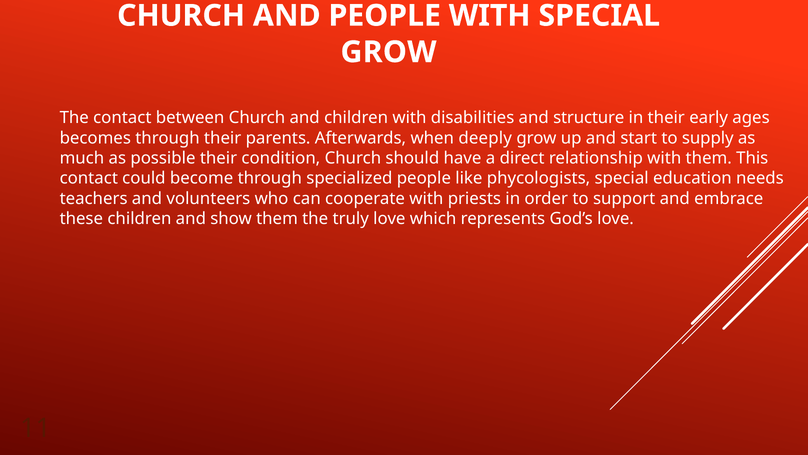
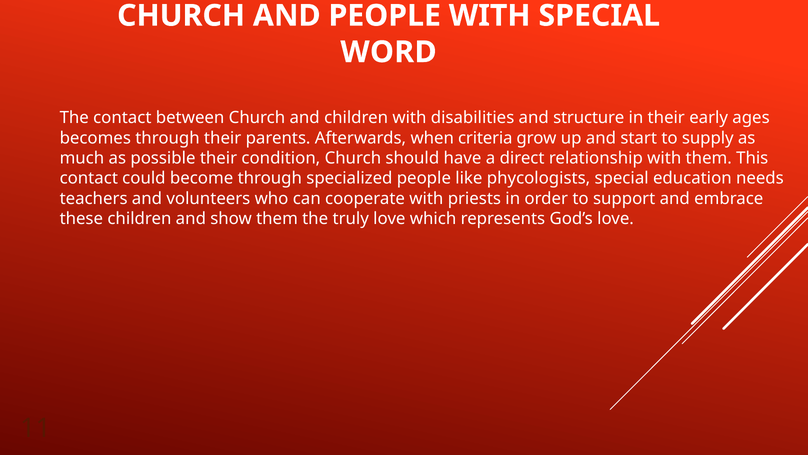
GROW at (389, 52): GROW -> WORD
deeply: deeply -> criteria
